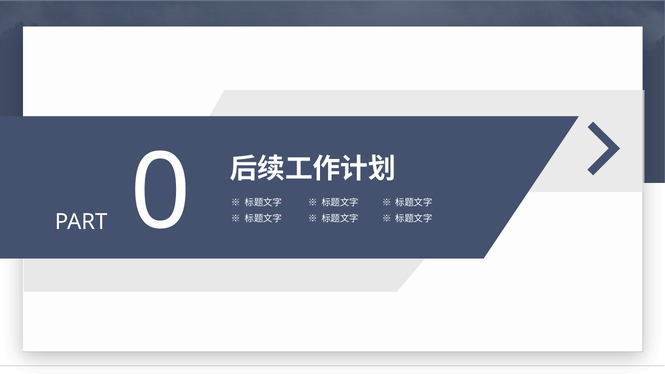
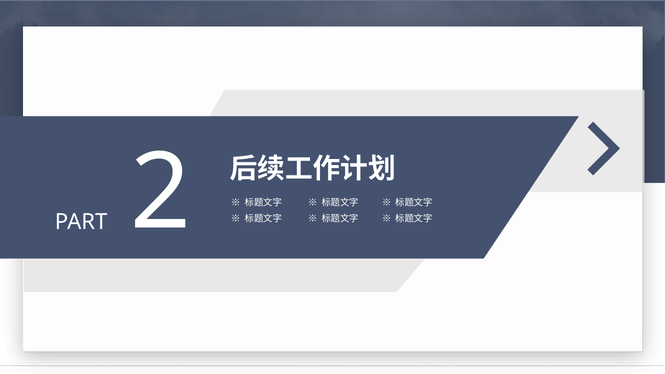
0: 0 -> 2
